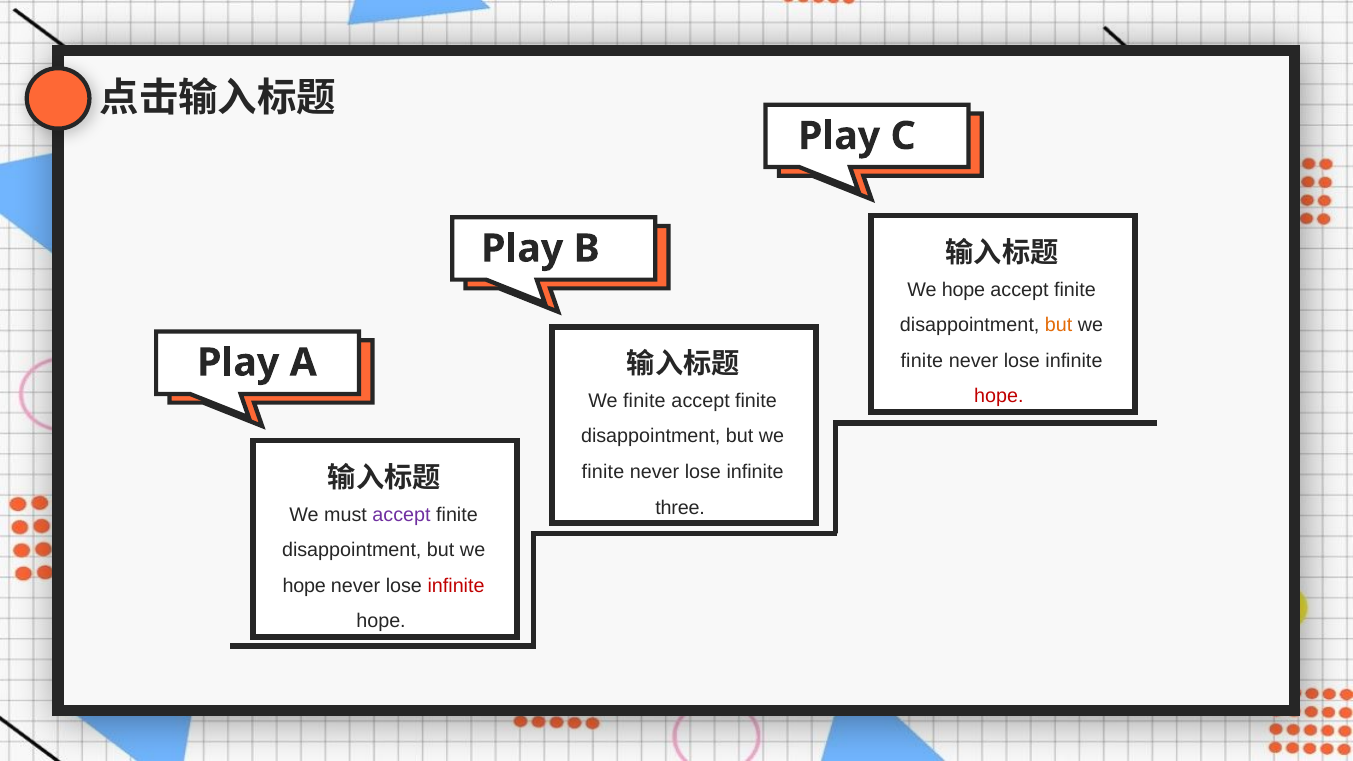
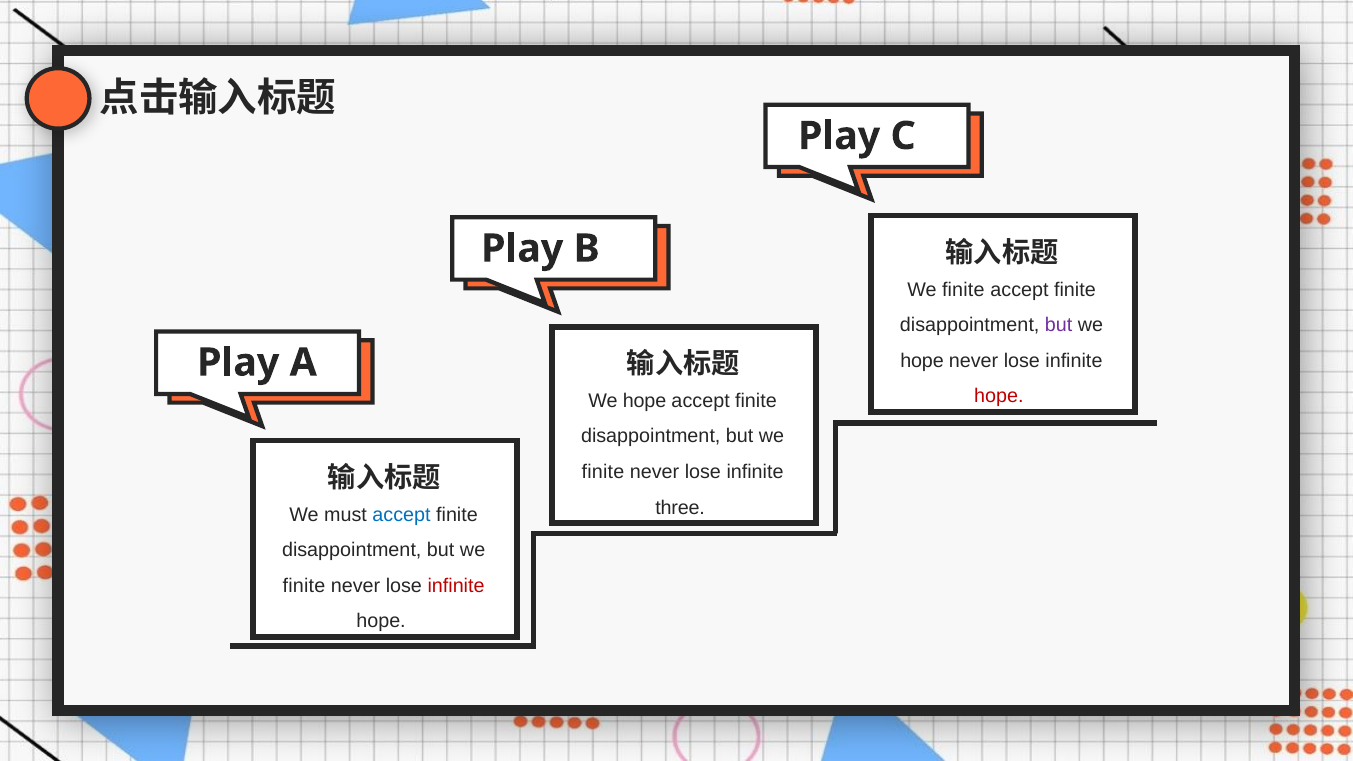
hope at (964, 290): hope -> finite
but at (1059, 325) colour: orange -> purple
finite at (922, 361): finite -> hope
finite at (644, 401): finite -> hope
accept at (402, 515) colour: purple -> blue
hope at (304, 586): hope -> finite
